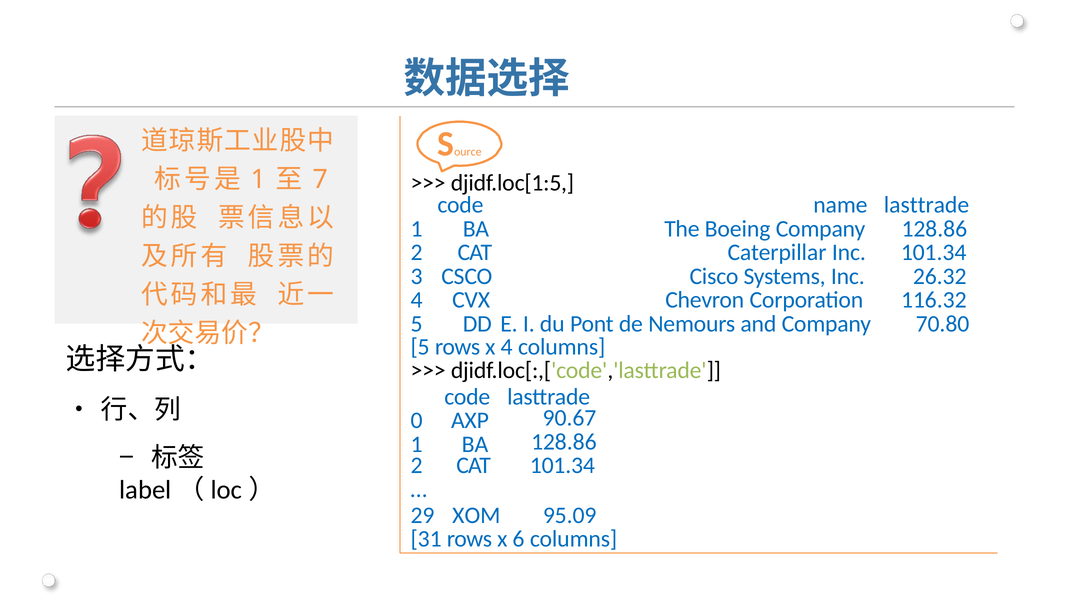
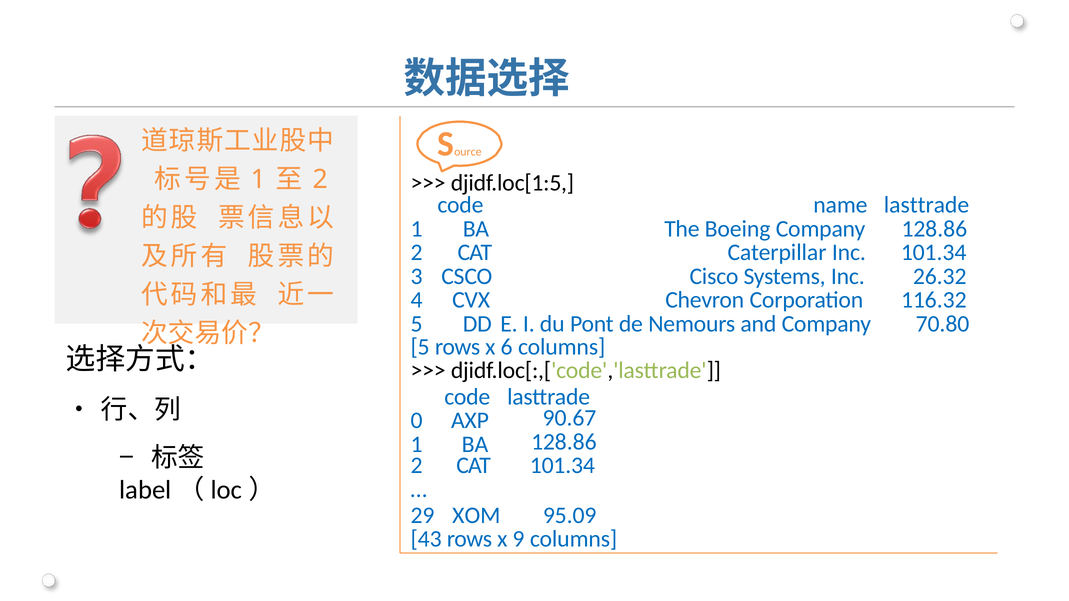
7 at (320, 180): 7 -> 2
x 4: 4 -> 6
31: 31 -> 43
6: 6 -> 9
